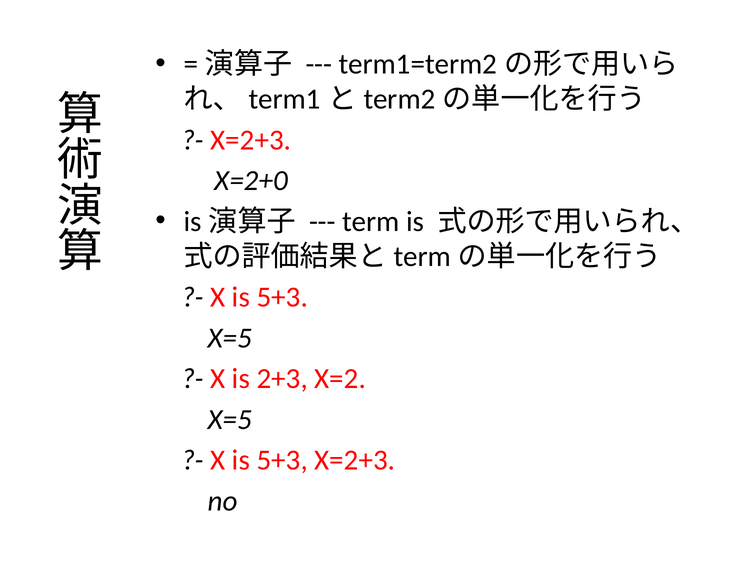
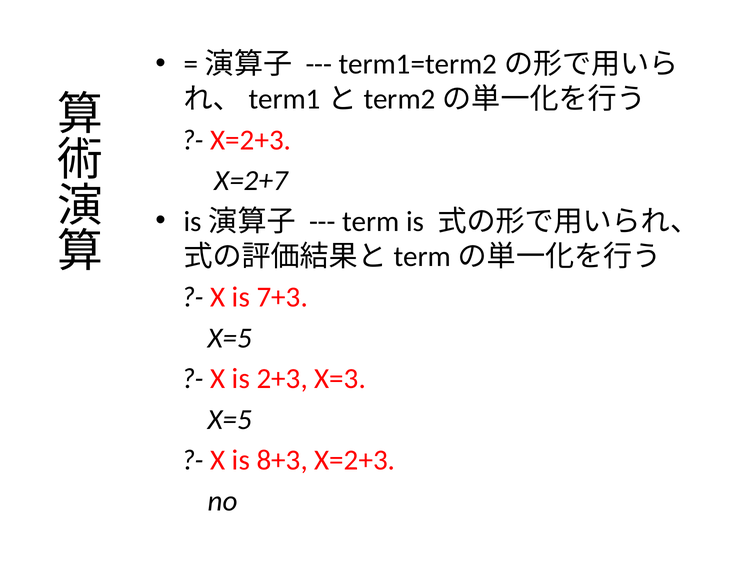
X=2+0: X=2+0 -> X=2+7
5+3 at (282, 297): 5+3 -> 7+3
X=2: X=2 -> X=3
5+3 at (282, 460): 5+3 -> 8+3
